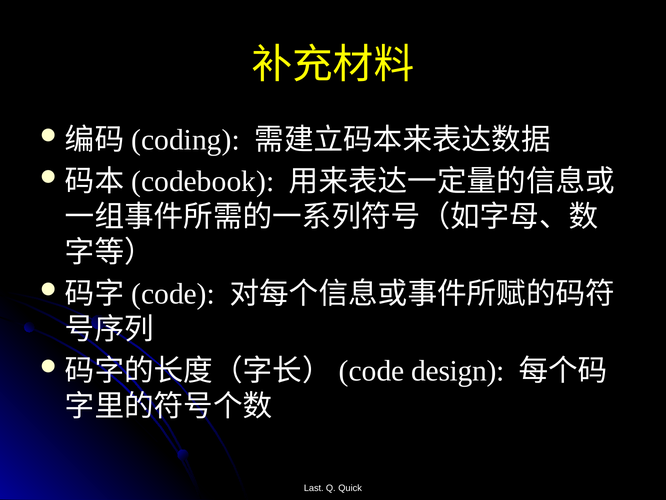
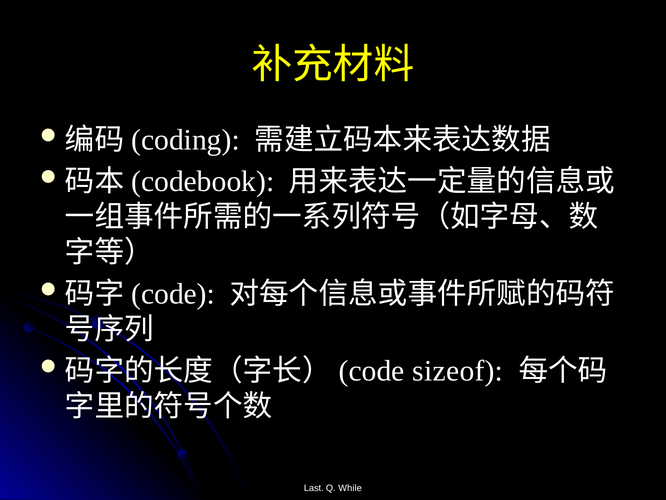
design: design -> sizeof
Quick: Quick -> While
